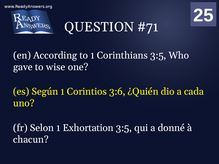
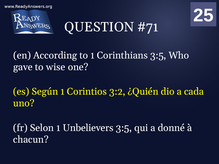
3:6: 3:6 -> 3:2
Exhortation: Exhortation -> Unbelievers
